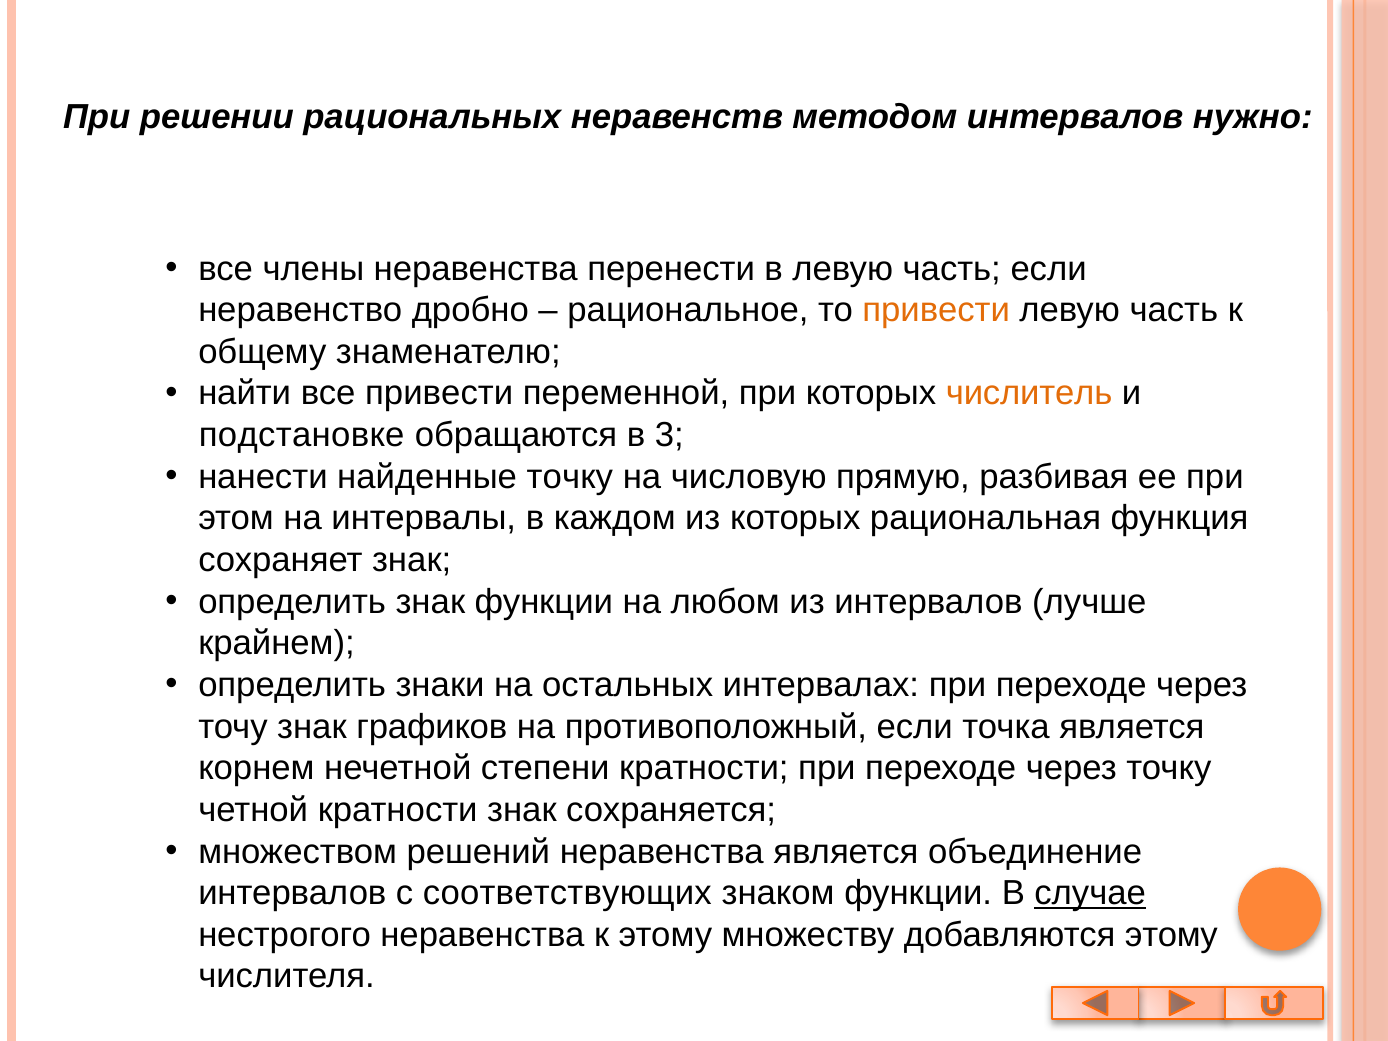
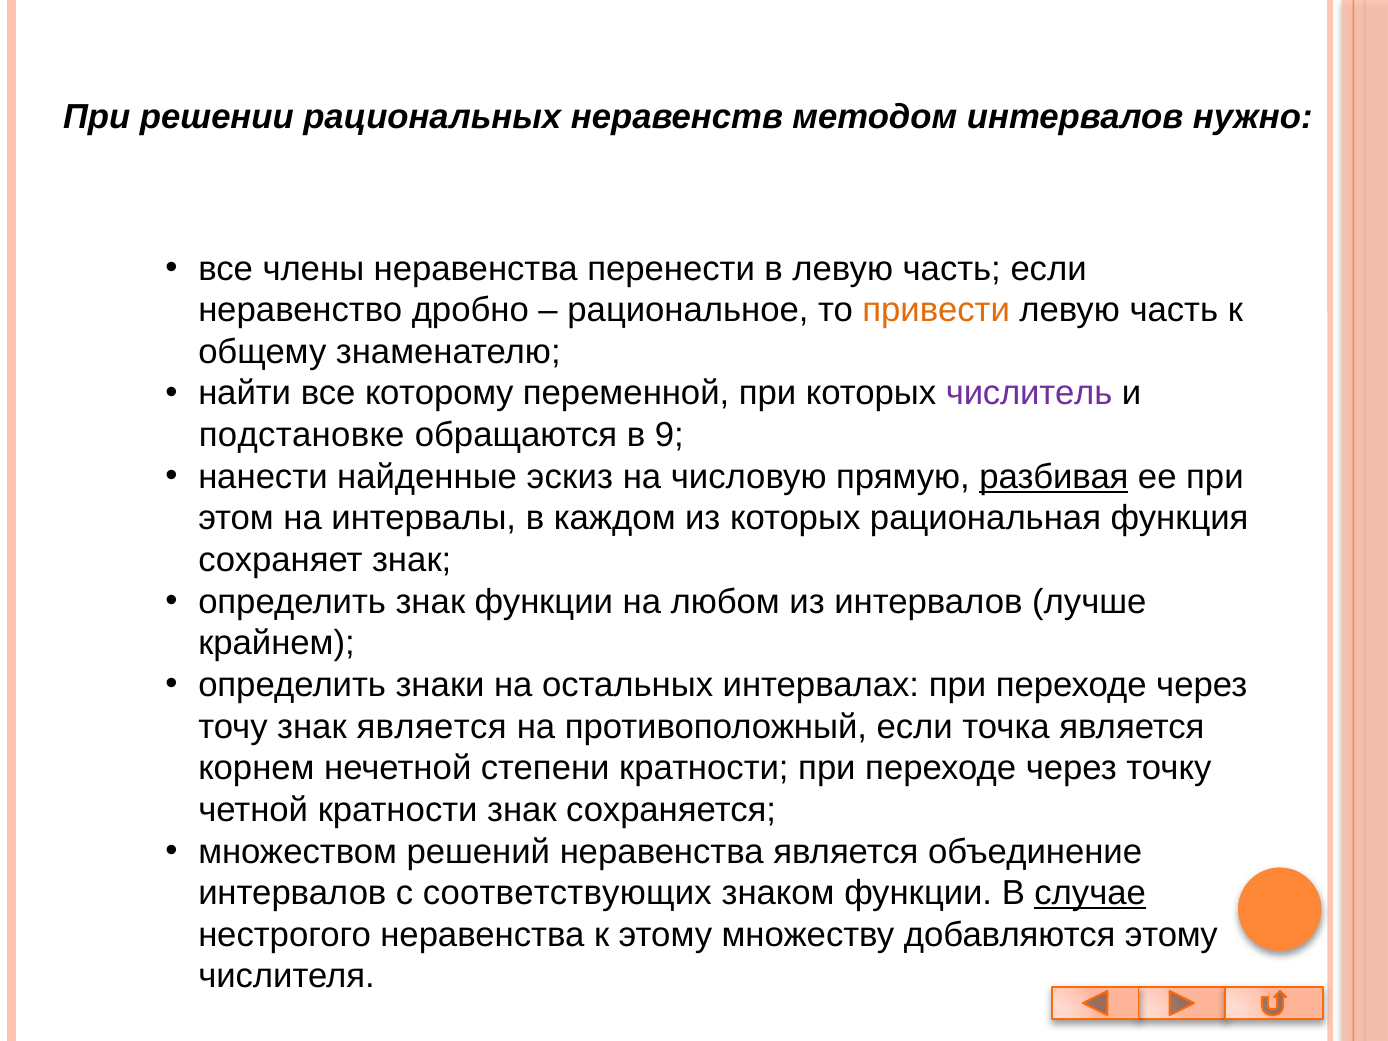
все привести: привести -> которому
числитель colour: orange -> purple
3: 3 -> 9
найденные точку: точку -> эскиз
разбивая underline: none -> present
знак графиков: графиков -> является
